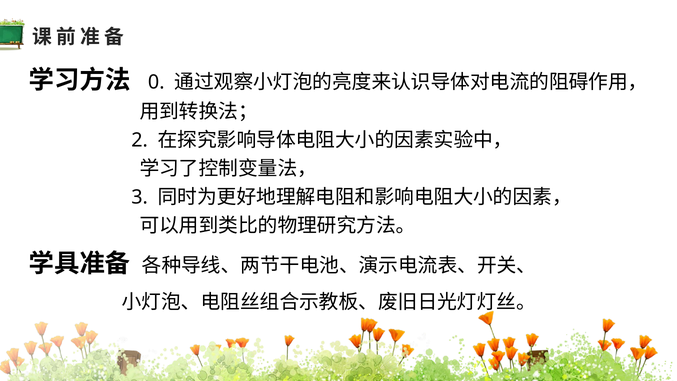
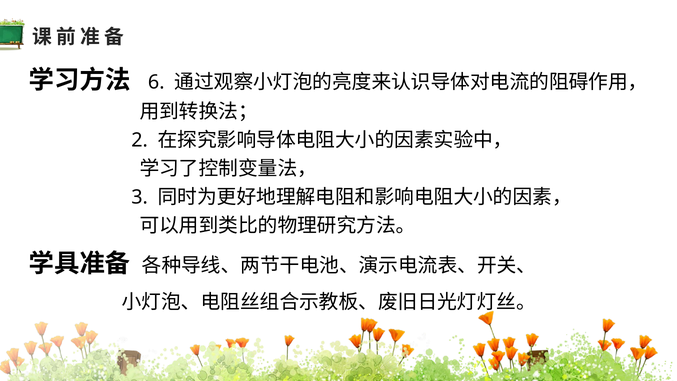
0: 0 -> 6
